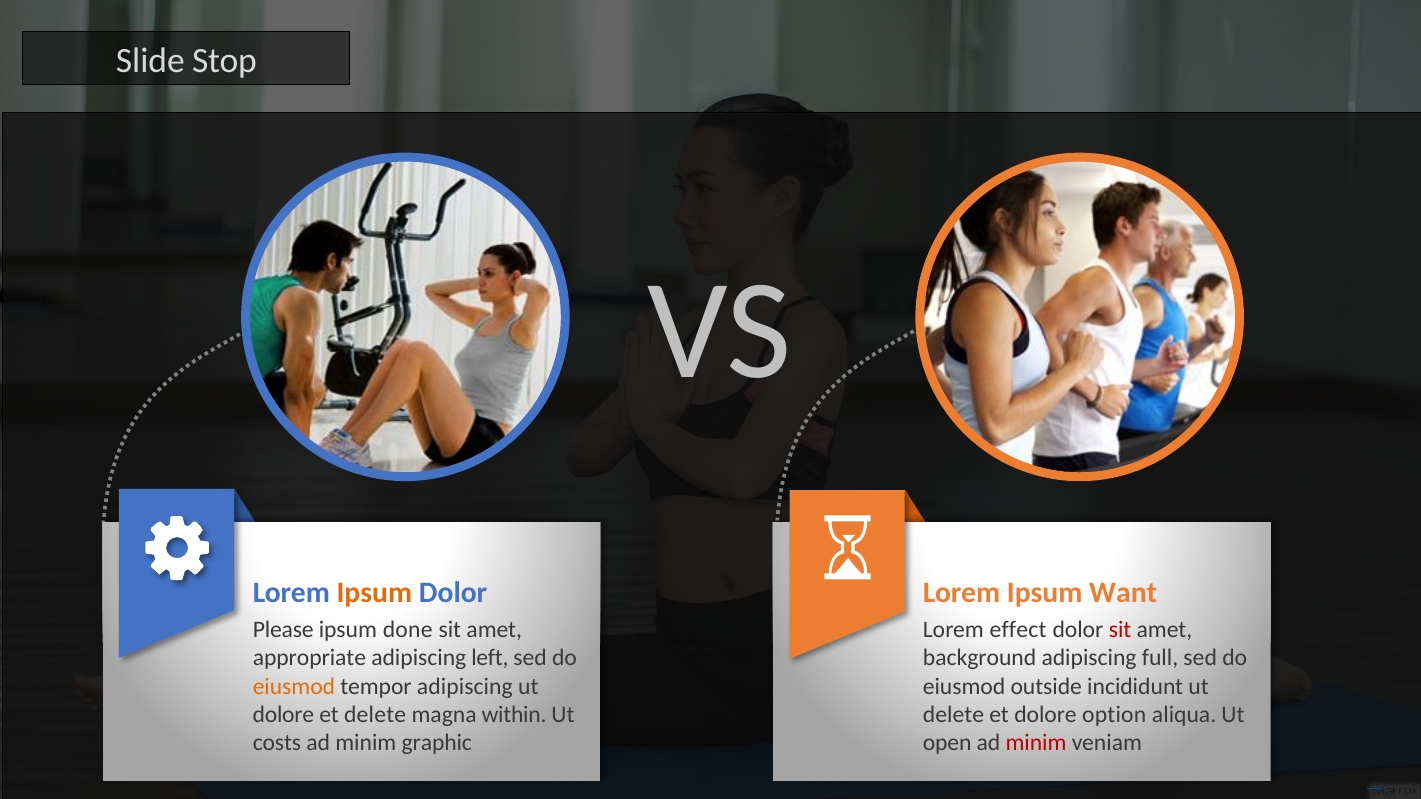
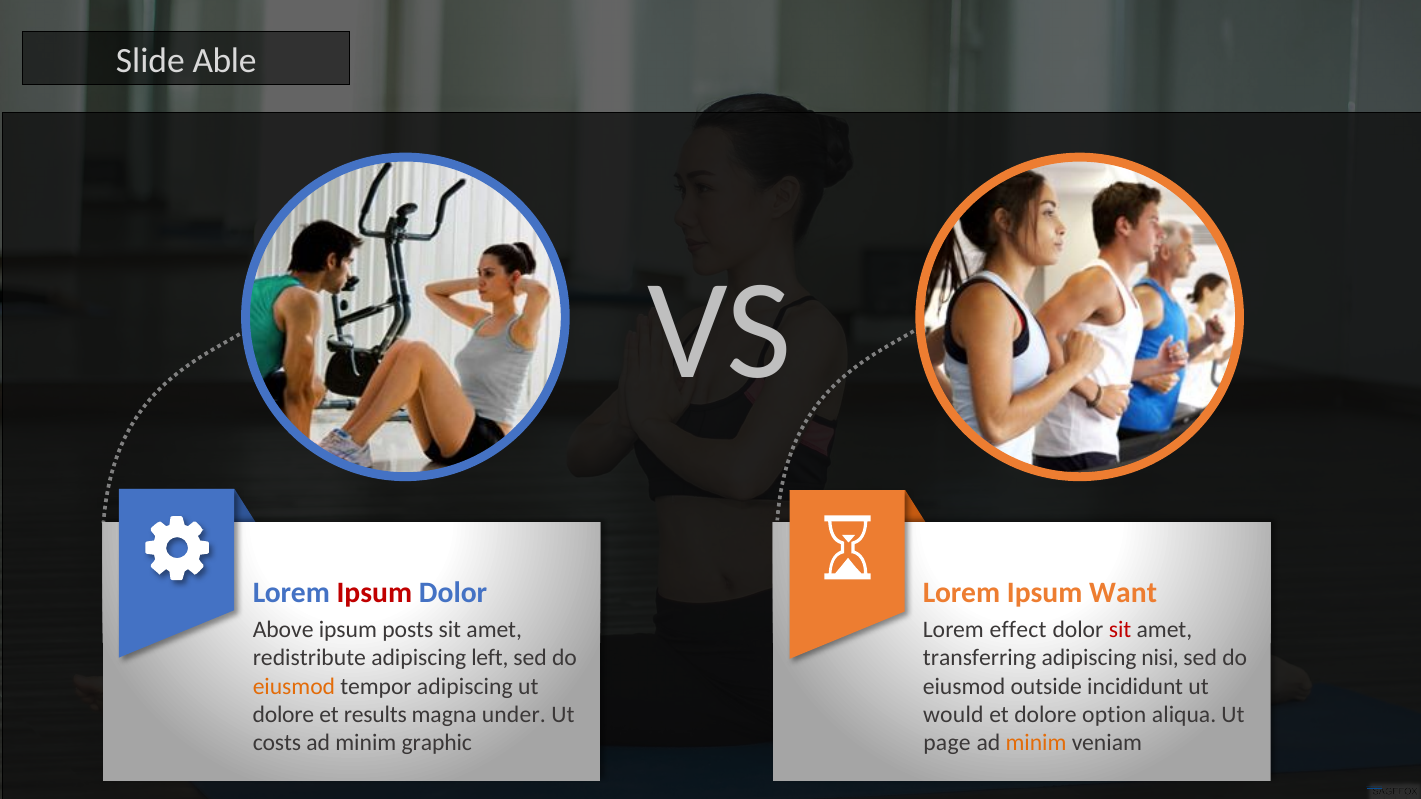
Stop: Stop -> Able
Ipsum at (374, 593) colour: orange -> red
Please: Please -> Above
done: done -> posts
appropriate: appropriate -> redistribute
background: background -> transferring
full: full -> nisi
et delete: delete -> results
within: within -> under
delete at (953, 715): delete -> would
open: open -> page
minim at (1036, 743) colour: red -> orange
